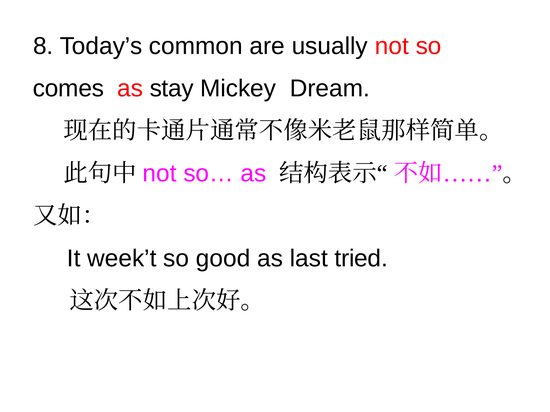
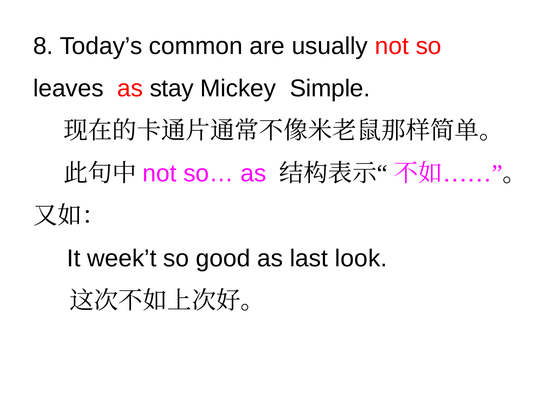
comes: comes -> leaves
Dream: Dream -> Simple
tried: tried -> look
